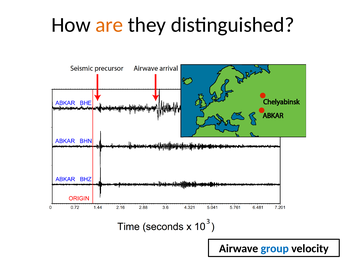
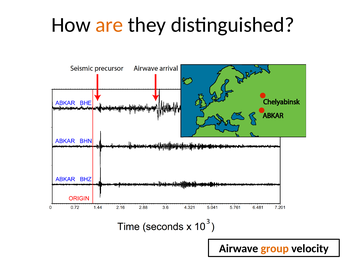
group colour: blue -> orange
